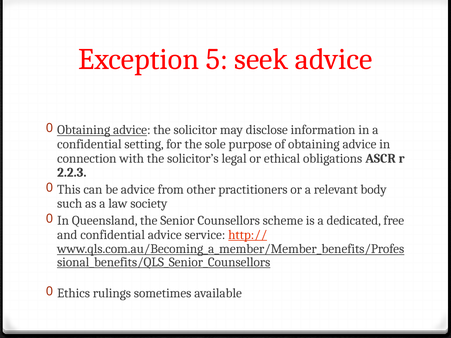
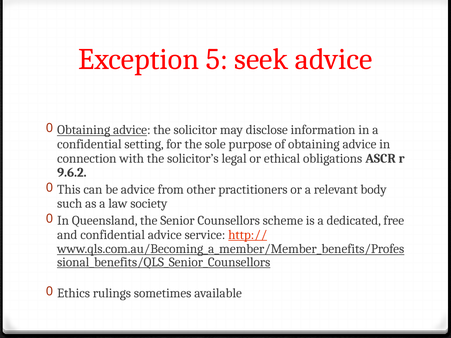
2.2.3: 2.2.3 -> 9.6.2
